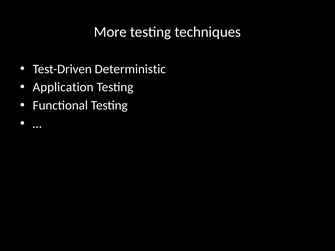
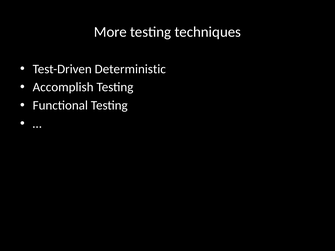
Application: Application -> Accomplish
